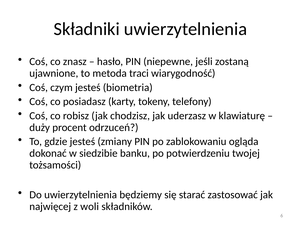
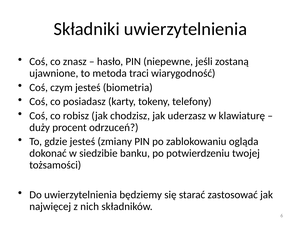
woli: woli -> nich
